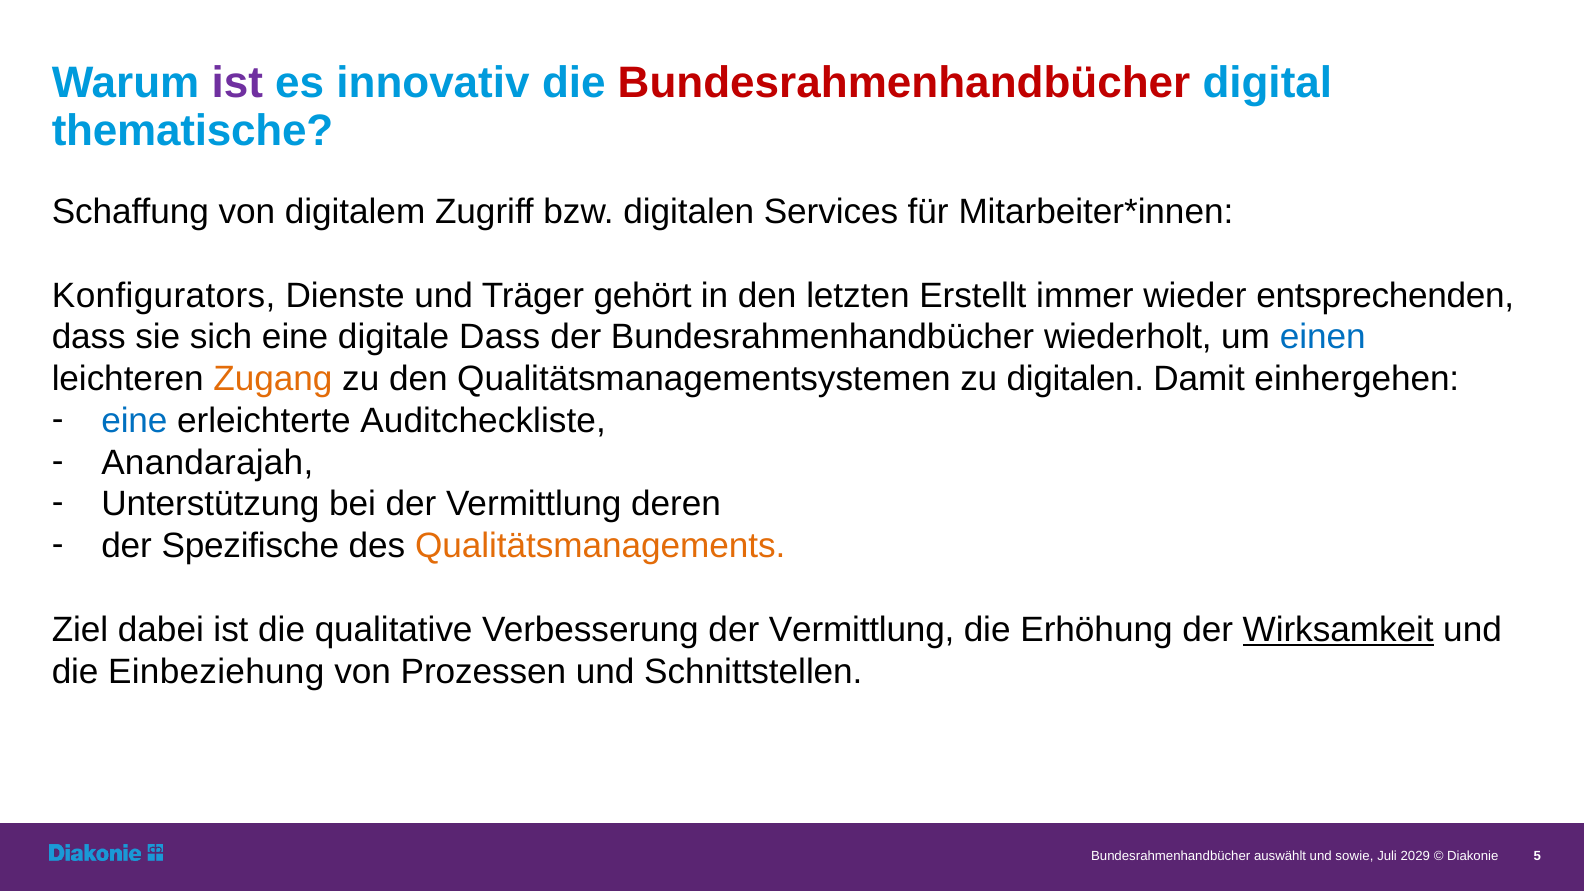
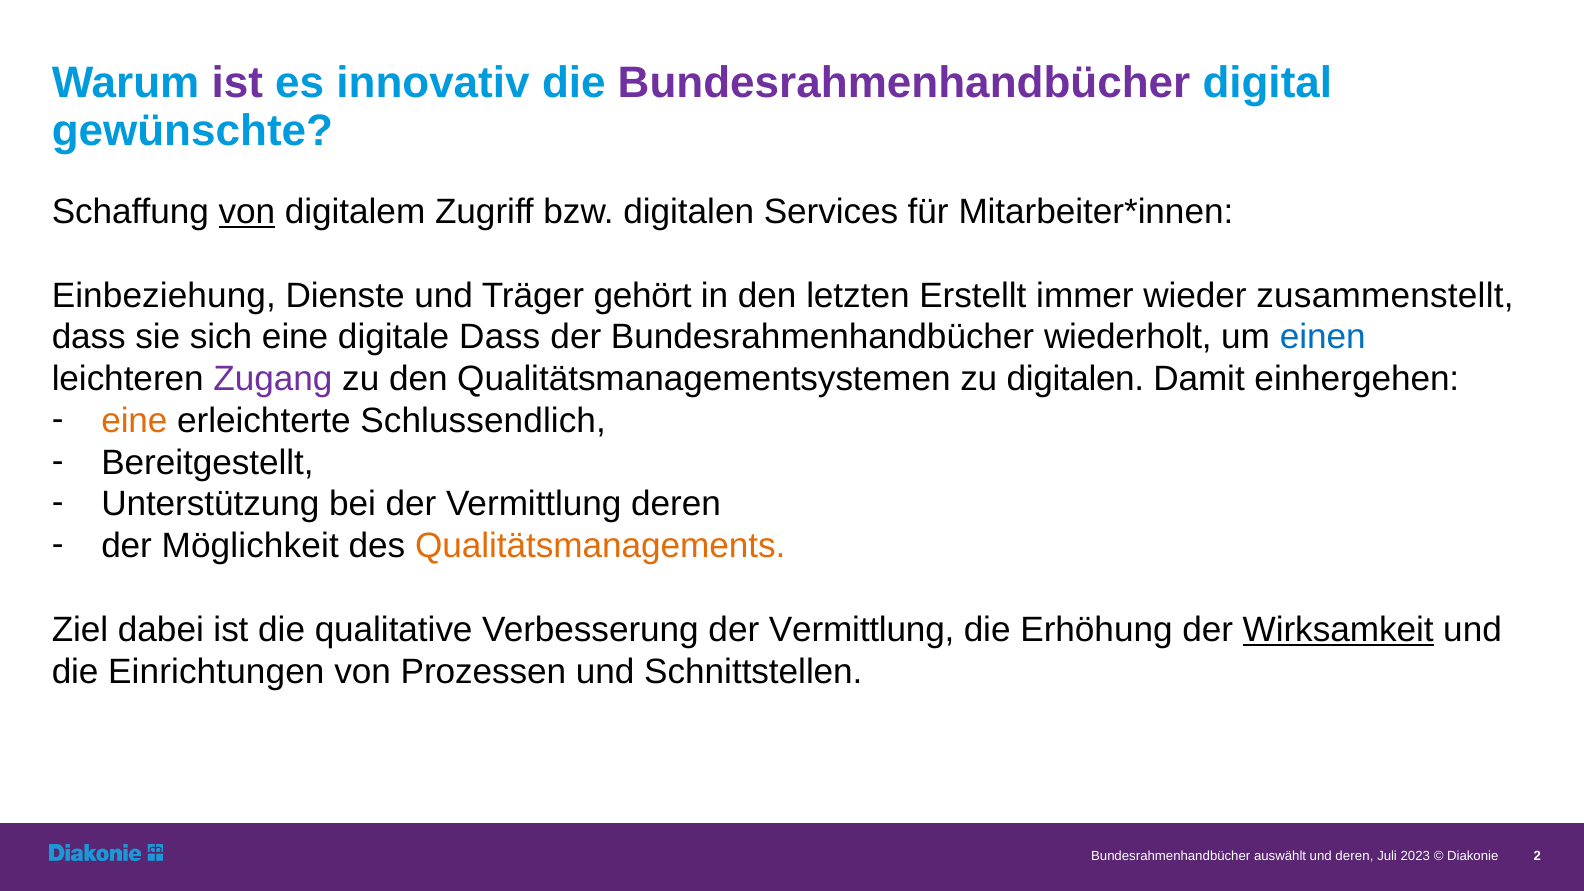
Bundesrahmenhandbücher at (904, 83) colour: red -> purple
thematische: thematische -> gewünschte
von at (247, 212) underline: none -> present
Konfigurators: Konfigurators -> Einbeziehung
entsprechenden: entsprechenden -> zusammenstellt
Zugang colour: orange -> purple
eine at (134, 421) colour: blue -> orange
Auditcheckliste: Auditcheckliste -> Schlussendlich
Anandarajah: Anandarajah -> Bereitgestellt
Spezifische: Spezifische -> Möglichkeit
Einbeziehung: Einbeziehung -> Einrichtungen
und sowie: sowie -> deren
2029: 2029 -> 2023
5: 5 -> 2
